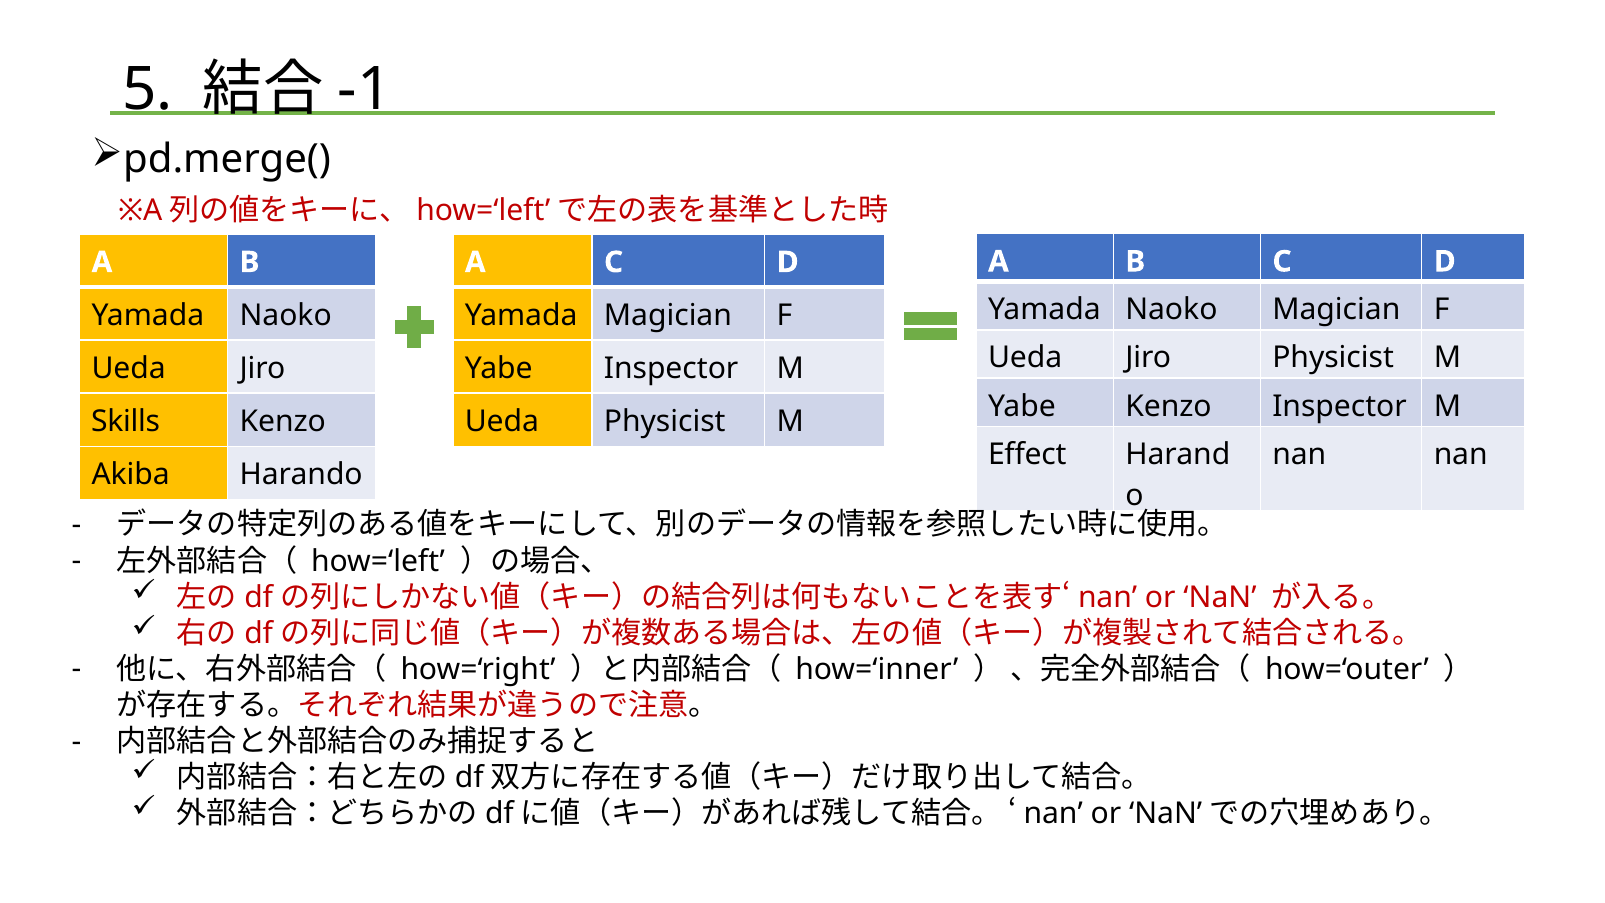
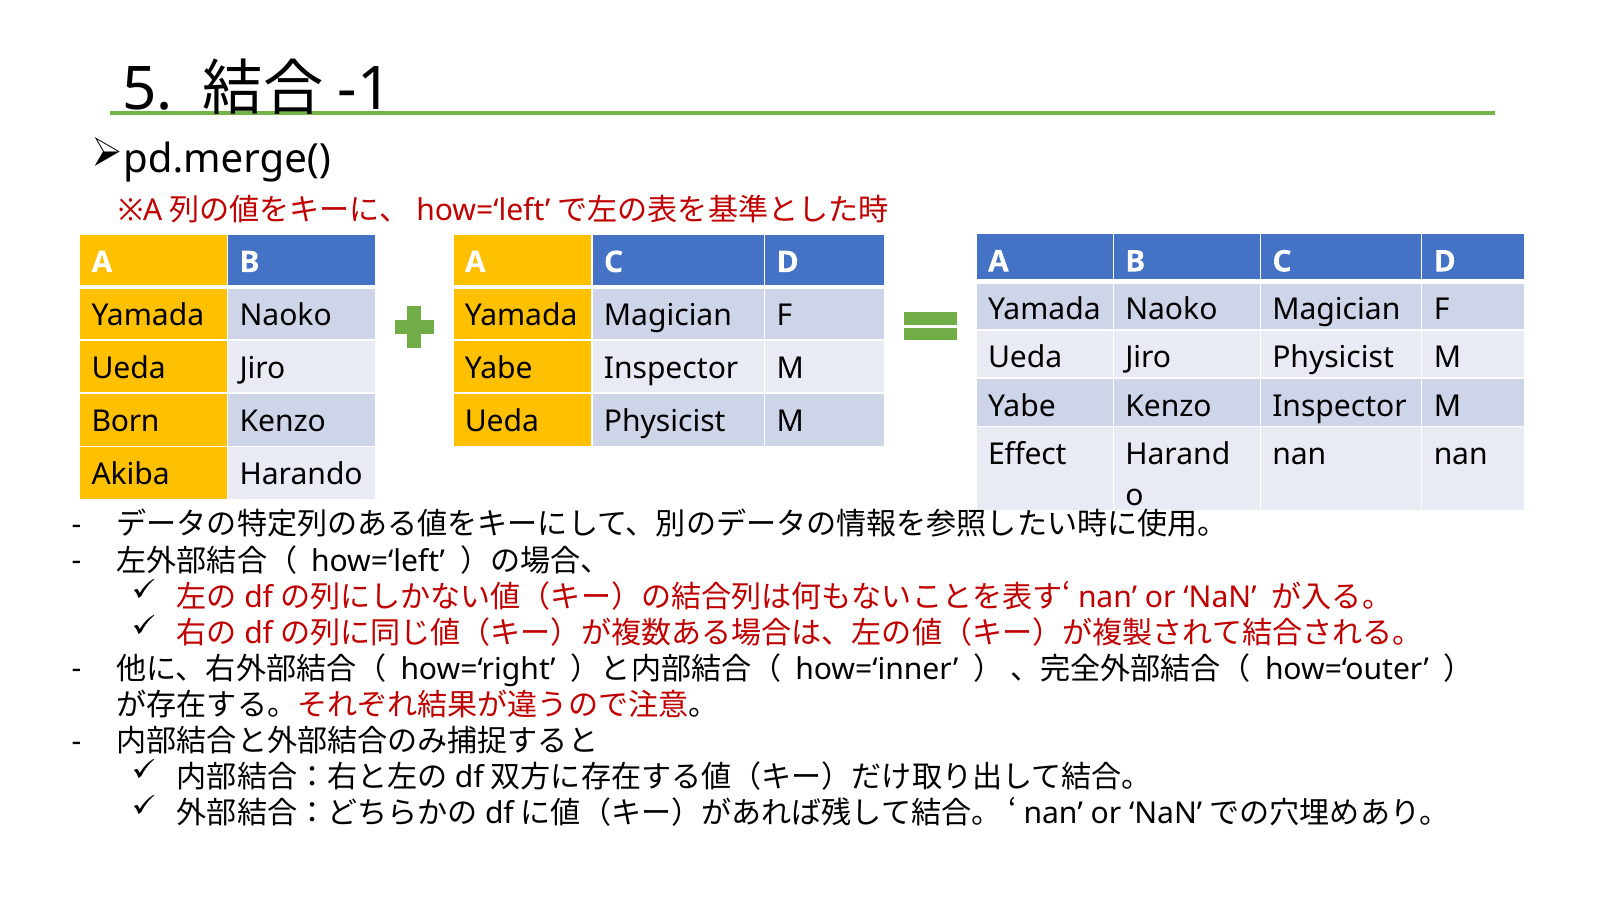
Skills: Skills -> Born
